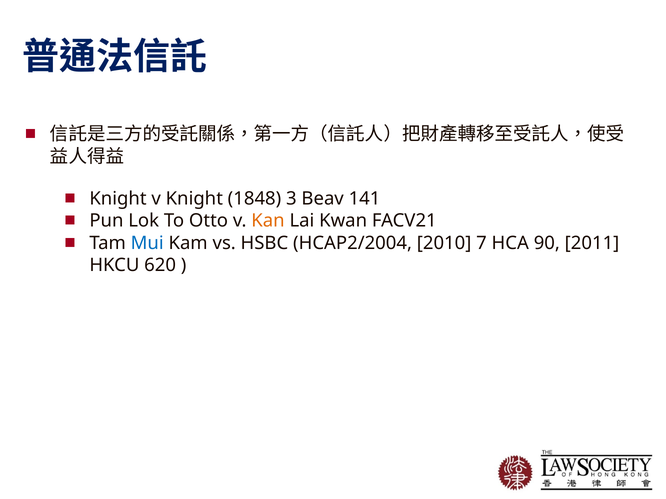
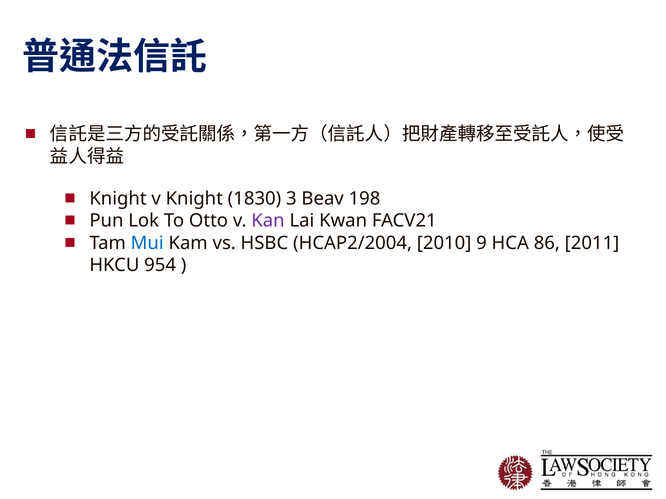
1848: 1848 -> 1830
141: 141 -> 198
Kan colour: orange -> purple
7: 7 -> 9
90: 90 -> 86
620: 620 -> 954
